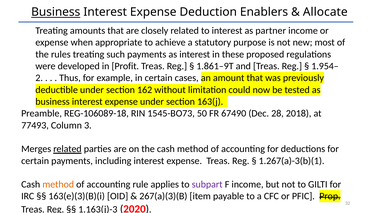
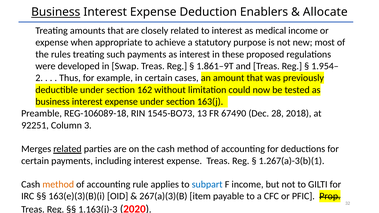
partner: partner -> medical
Profit: Profit -> Swap
50: 50 -> 13
77493: 77493 -> 92251
subpart colour: purple -> blue
